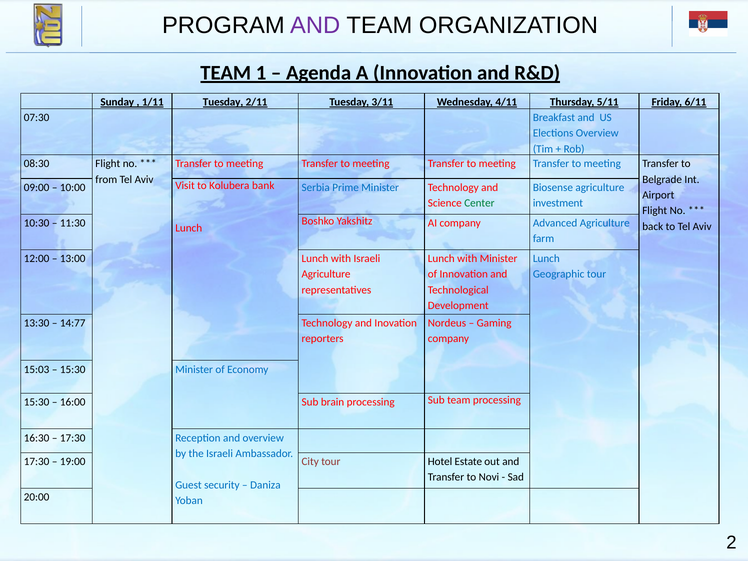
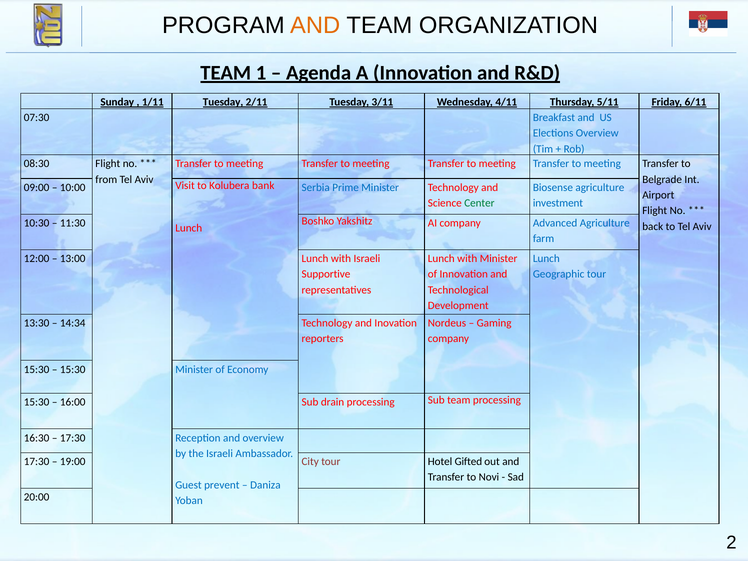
AND at (315, 26) colour: purple -> orange
Agriculture at (326, 274): Agriculture -> Supportive
14:77: 14:77 -> 14:34
15:03 at (37, 369): 15:03 -> 15:30
brain: brain -> drain
Estate: Estate -> Gifted
security: security -> prevent
